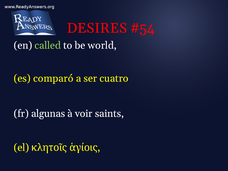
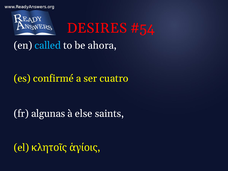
called colour: light green -> light blue
world: world -> ahora
comparó: comparó -> confirmé
voir: voir -> else
